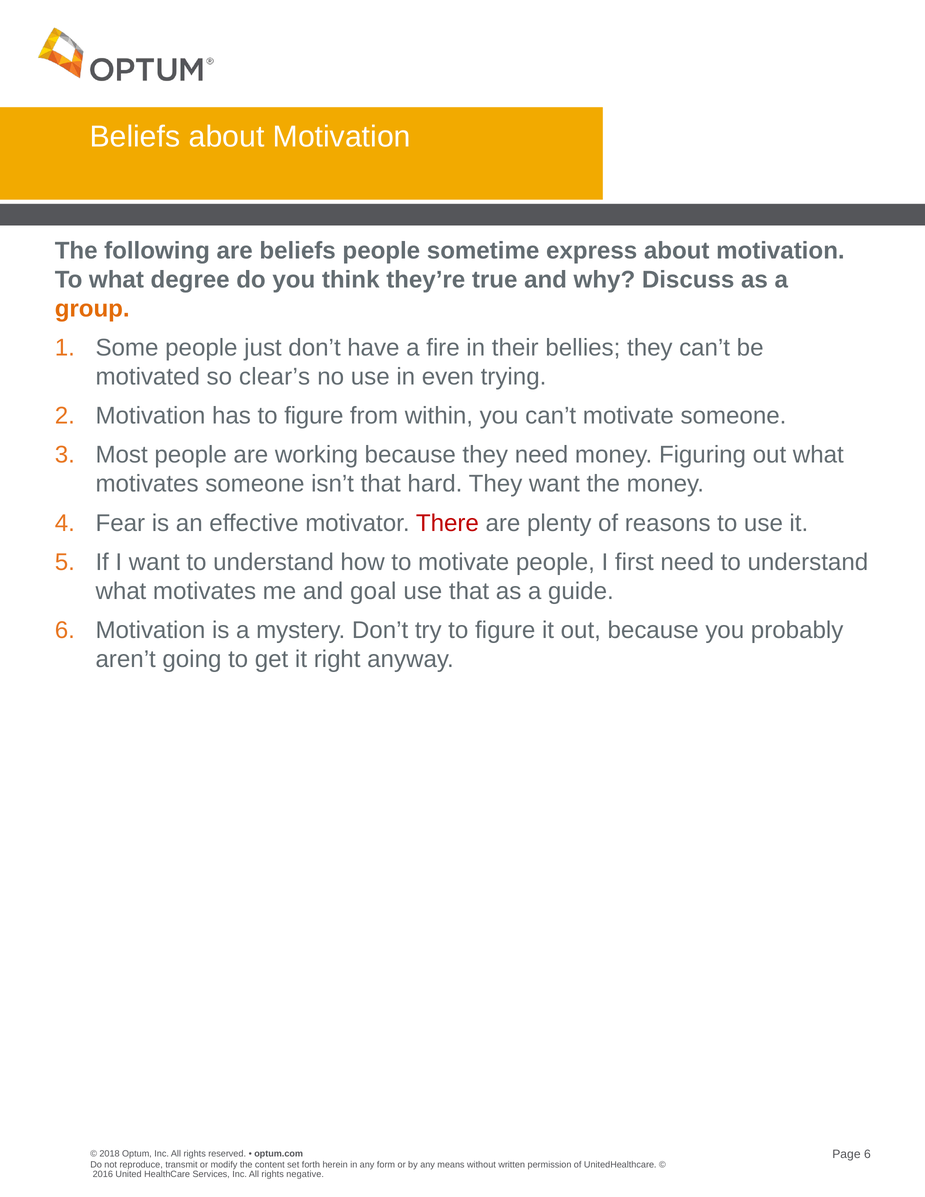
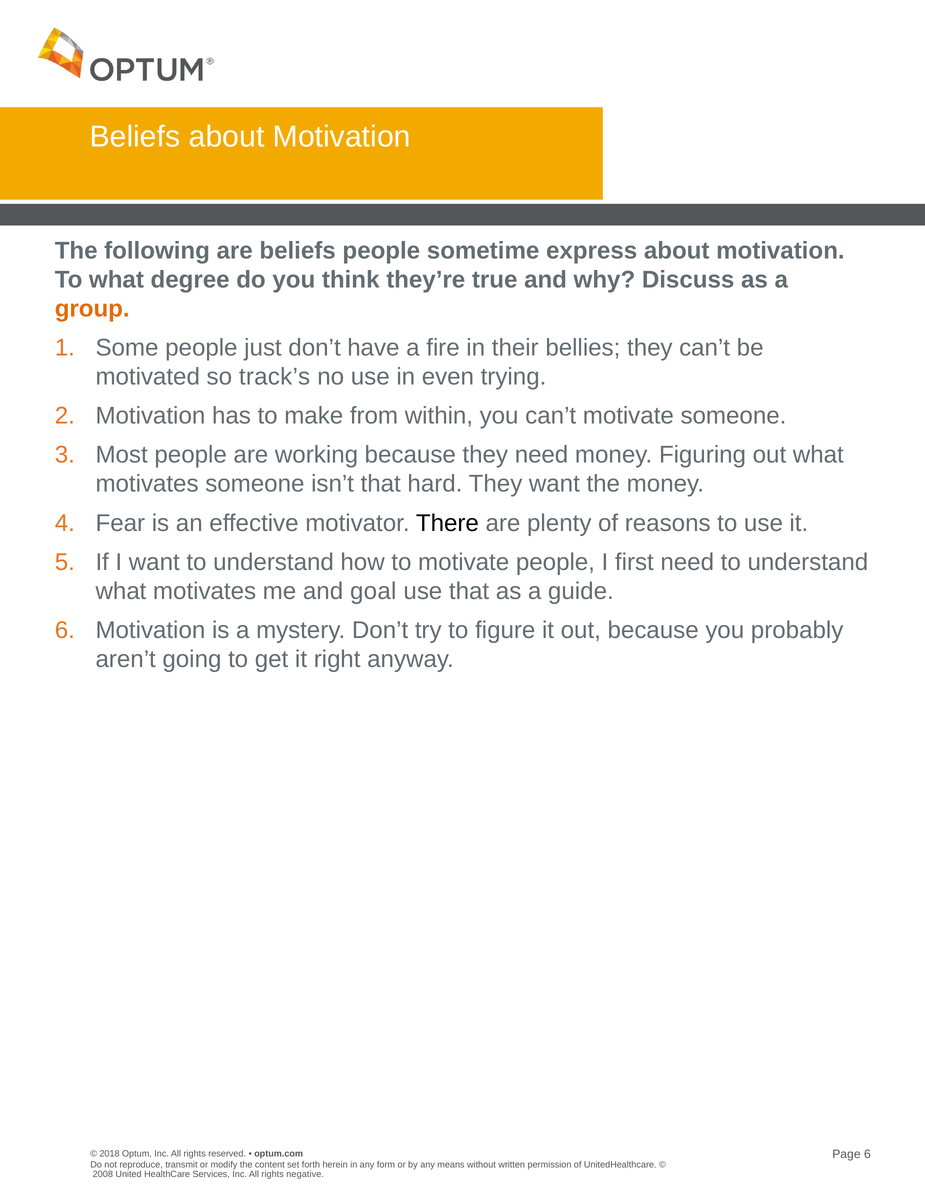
clear’s: clear’s -> track’s
has to figure: figure -> make
There colour: red -> black
2016: 2016 -> 2008
